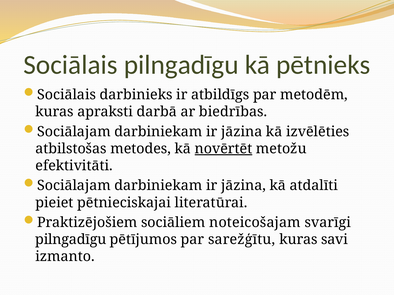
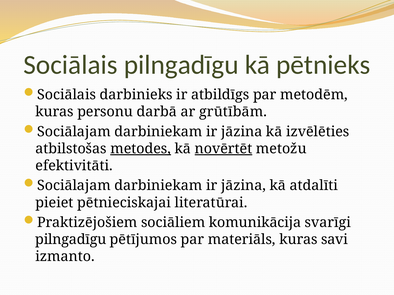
apraksti: apraksti -> personu
biedrības: biedrības -> grūtībām
metodes underline: none -> present
noteicošajam: noteicošajam -> komunikācija
sarežģītu: sarežģītu -> materiāls
